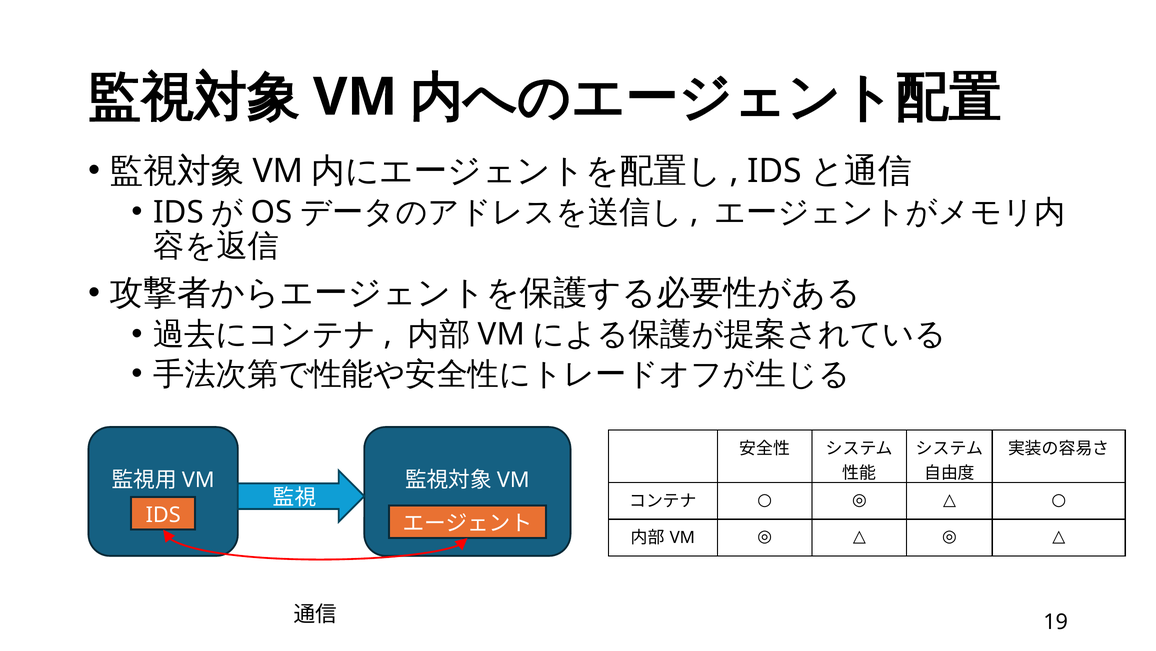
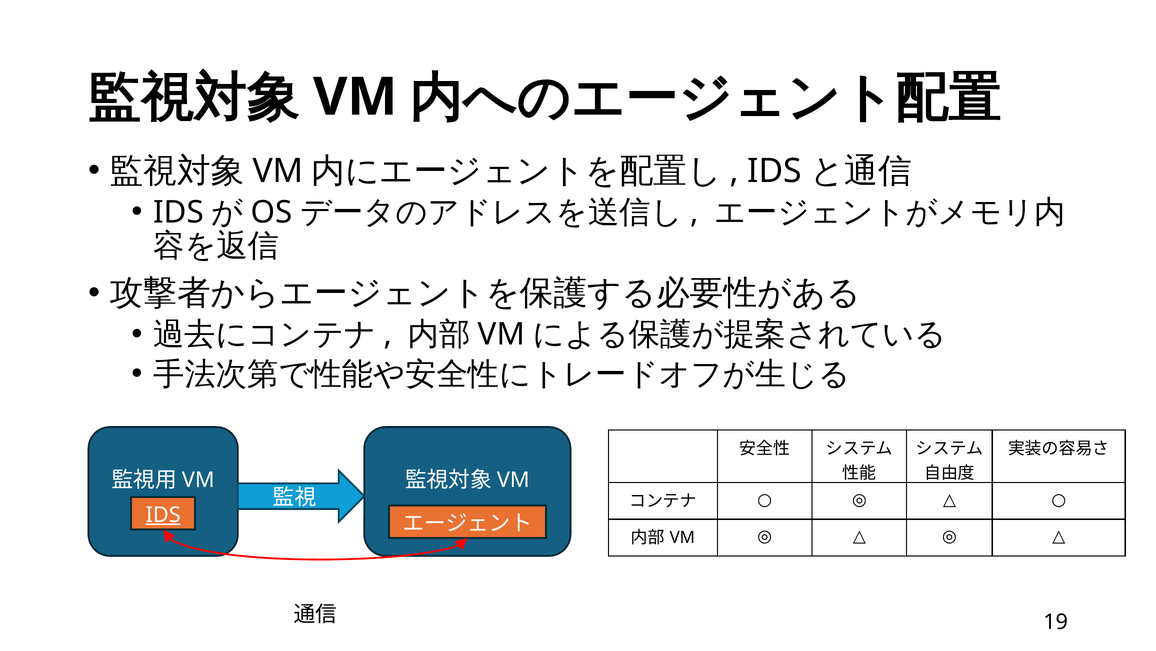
IDS at (163, 514) underline: none -> present
